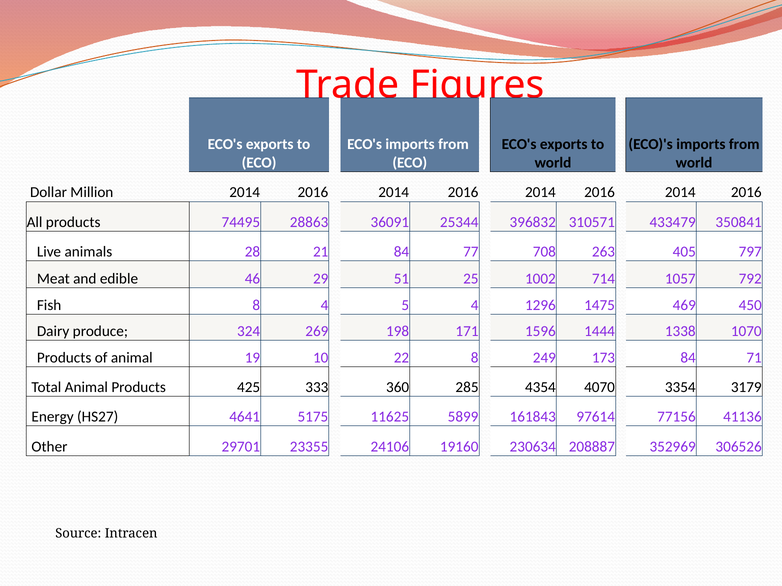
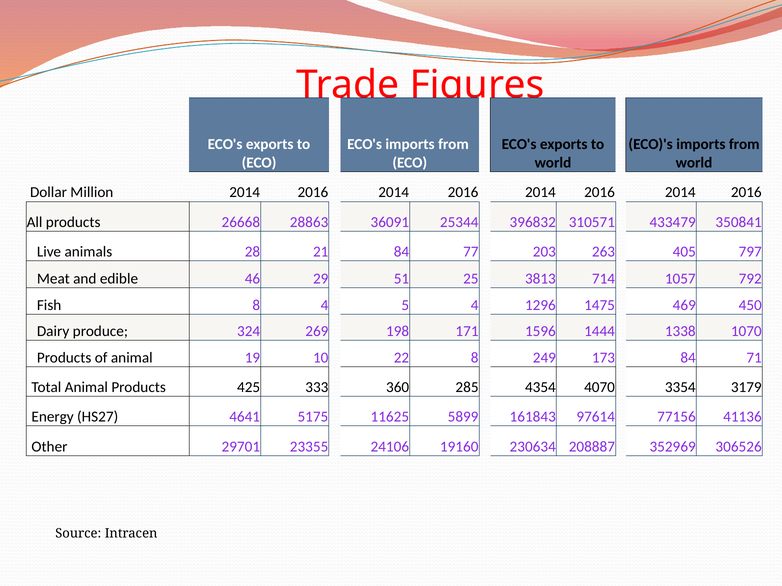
74495: 74495 -> 26668
708: 708 -> 203
1002: 1002 -> 3813
